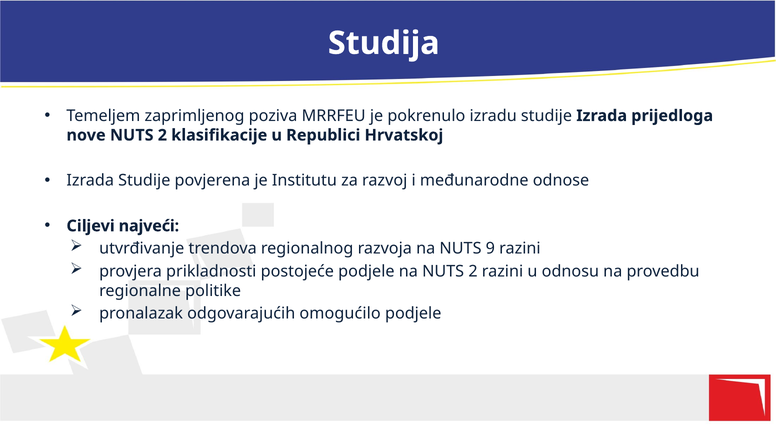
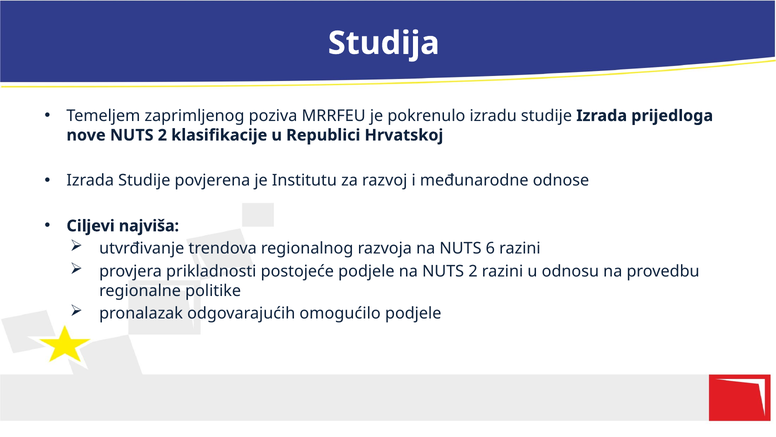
najveći: najveći -> najviša
9: 9 -> 6
